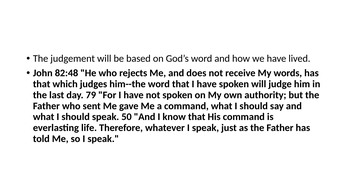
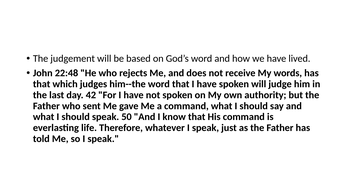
82:48: 82:48 -> 22:48
79: 79 -> 42
